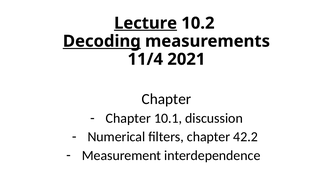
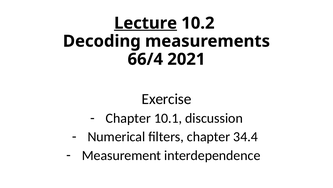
Decoding underline: present -> none
11/4: 11/4 -> 66/4
Chapter at (166, 99): Chapter -> Exercise
42.2: 42.2 -> 34.4
